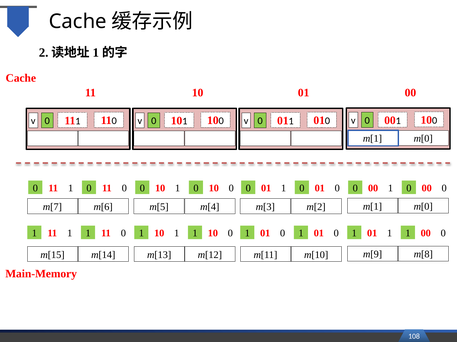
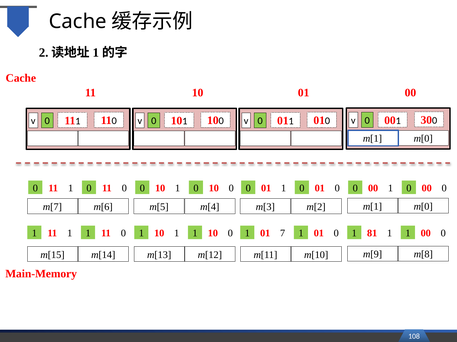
00 1 10: 10 -> 30
0 at (283, 234): 0 -> 7
01 at (372, 234): 01 -> 81
